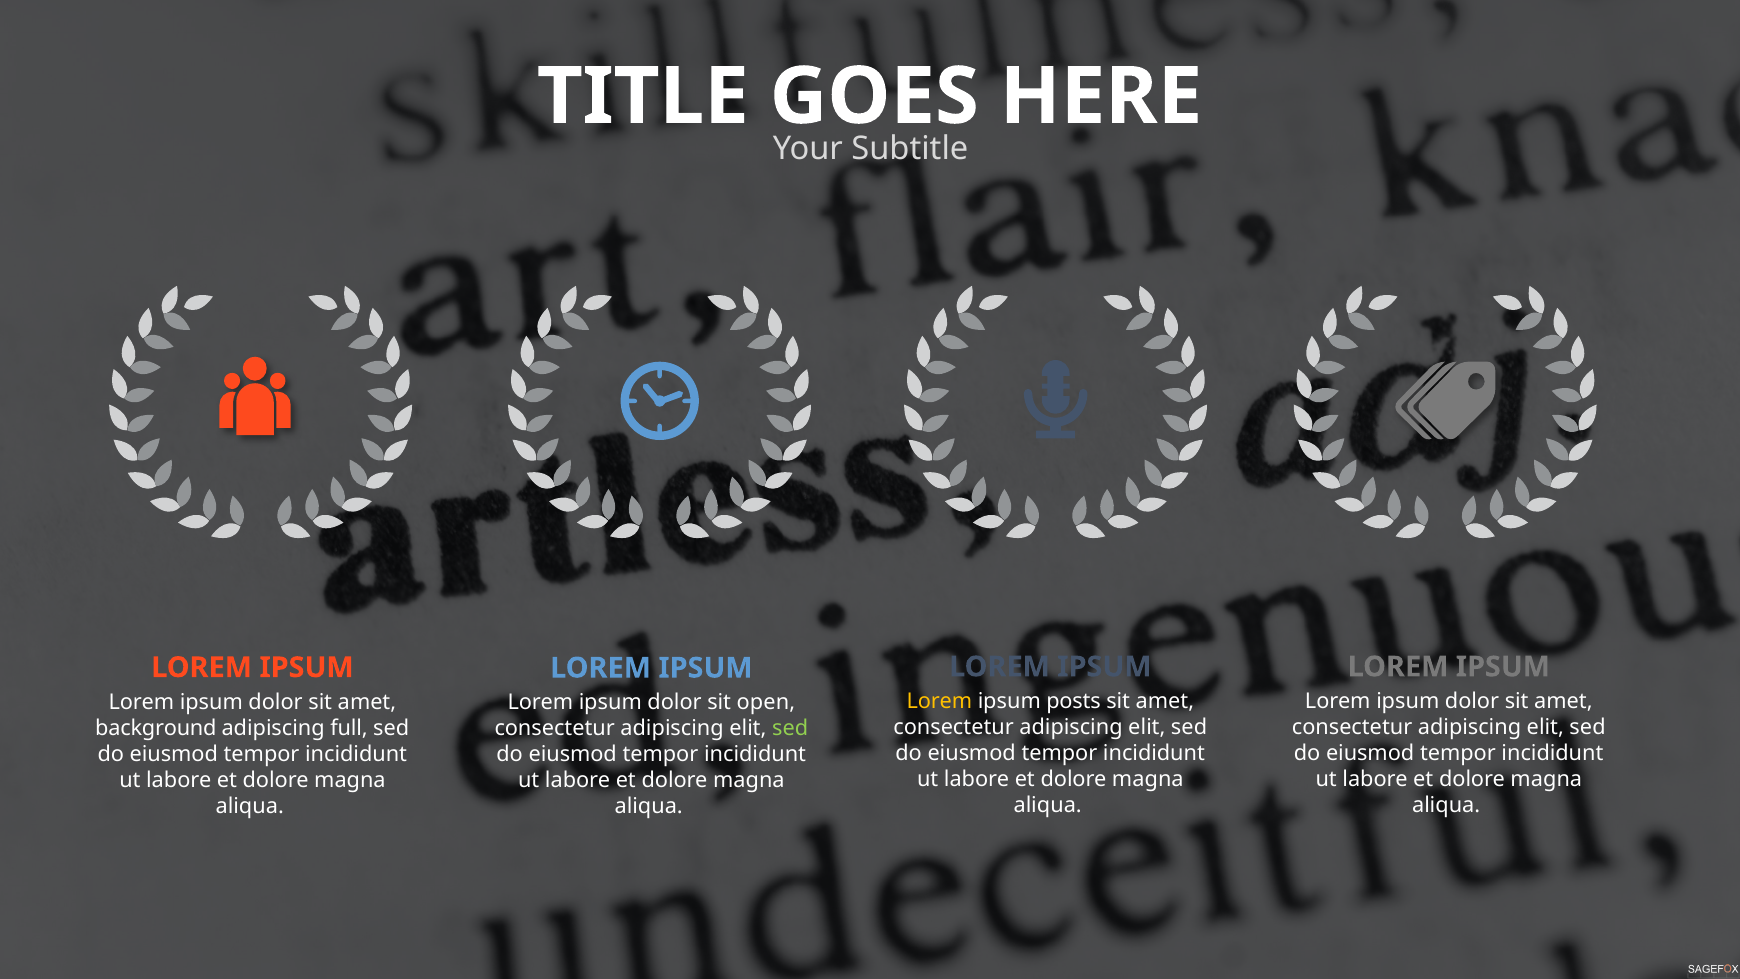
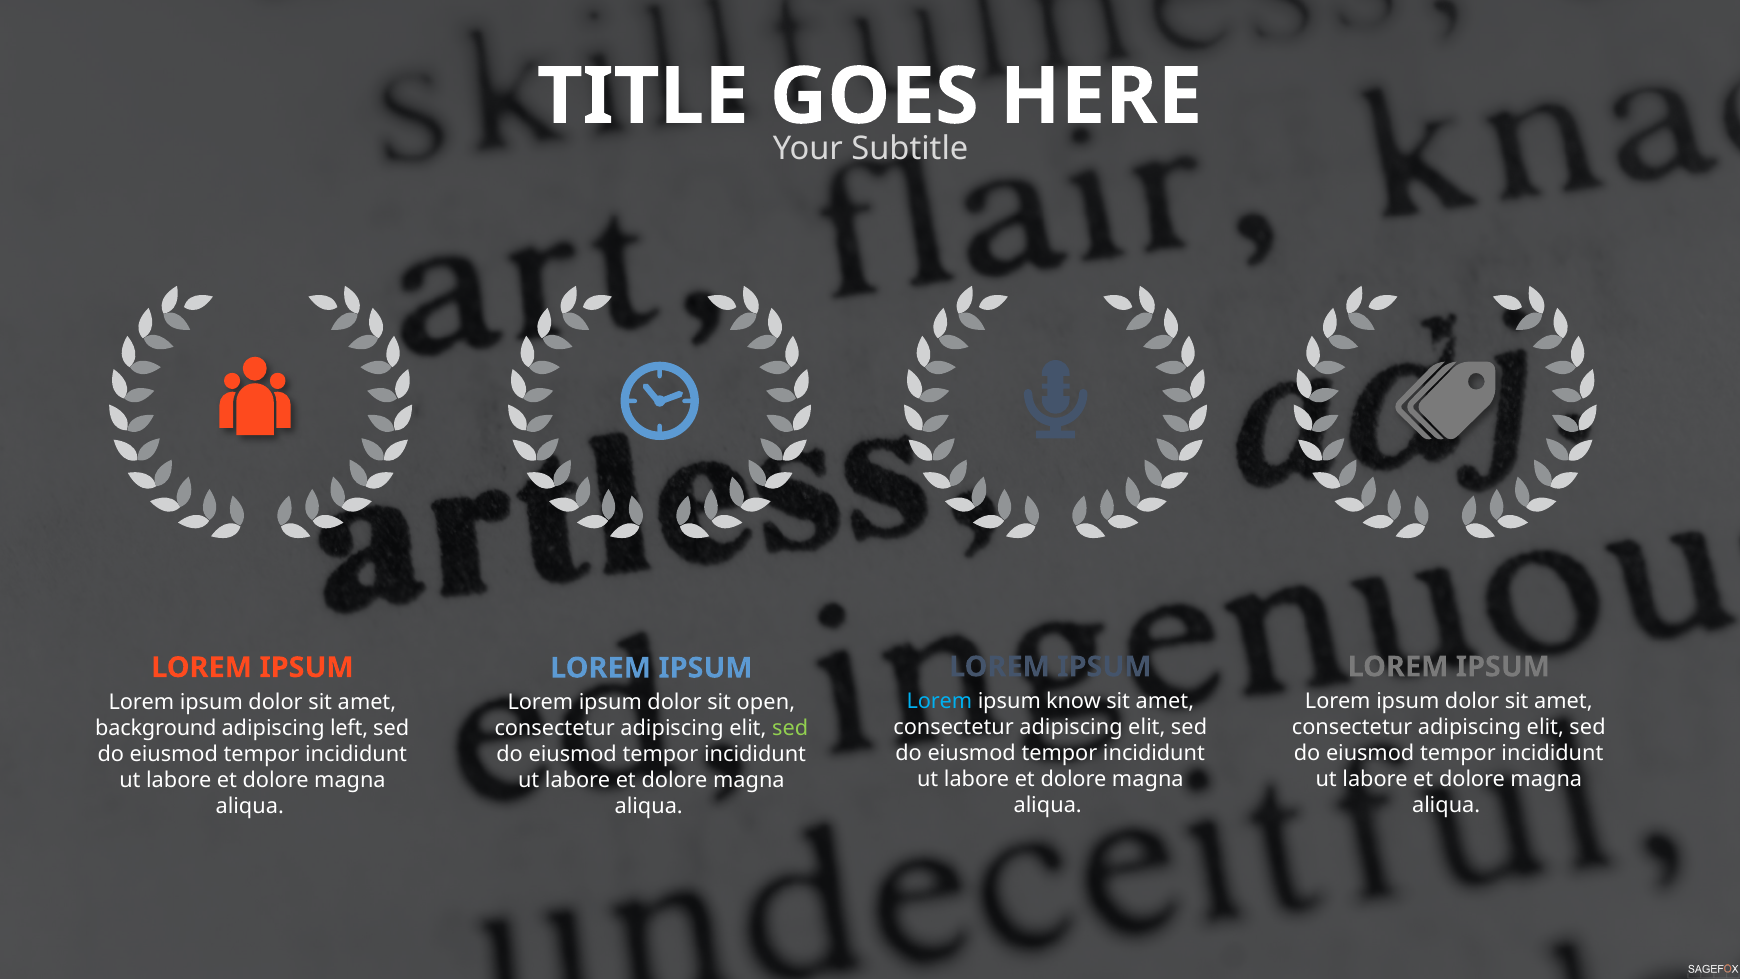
Lorem at (939, 701) colour: yellow -> light blue
posts: posts -> know
full: full -> left
